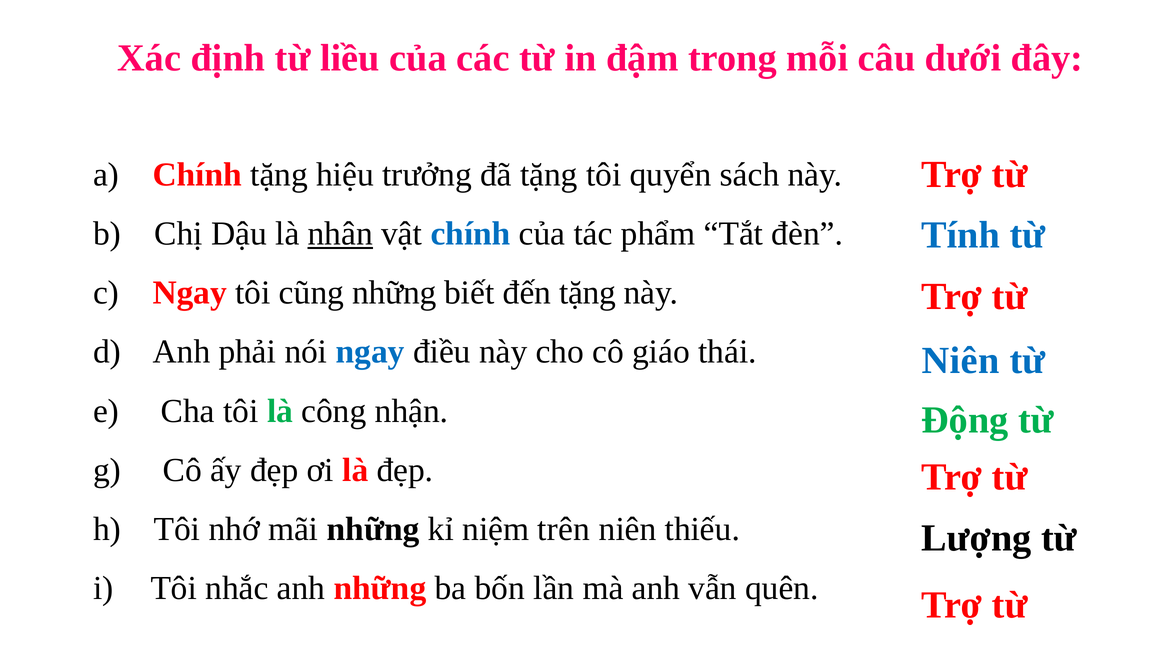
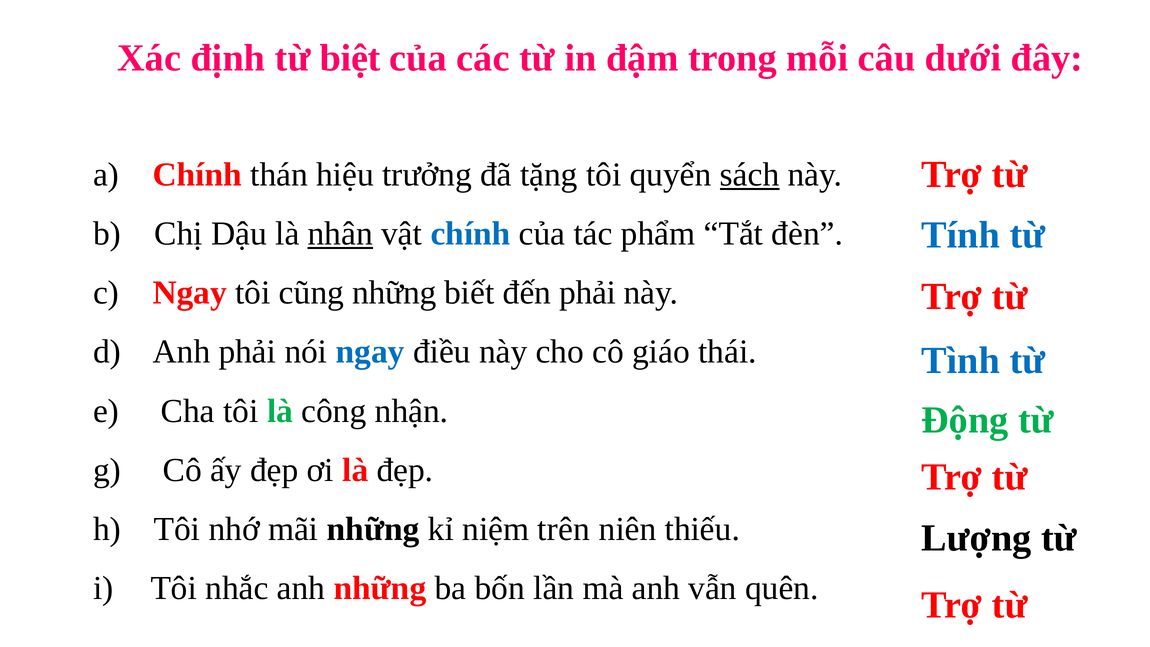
liều: liều -> biệt
Chính tặng: tặng -> thán
sách underline: none -> present
đến tặng: tặng -> phải
Niên at (961, 361): Niên -> Tình
